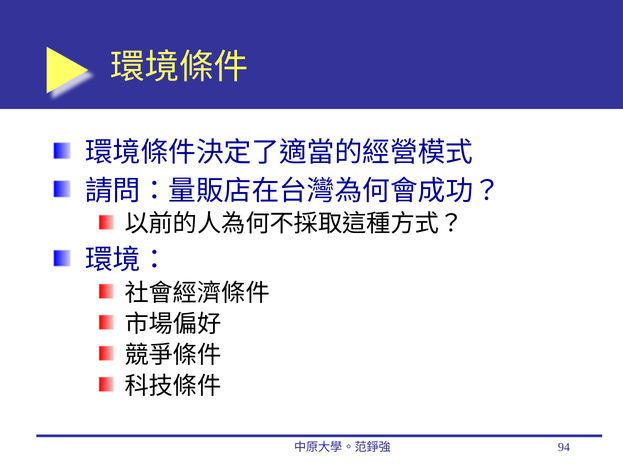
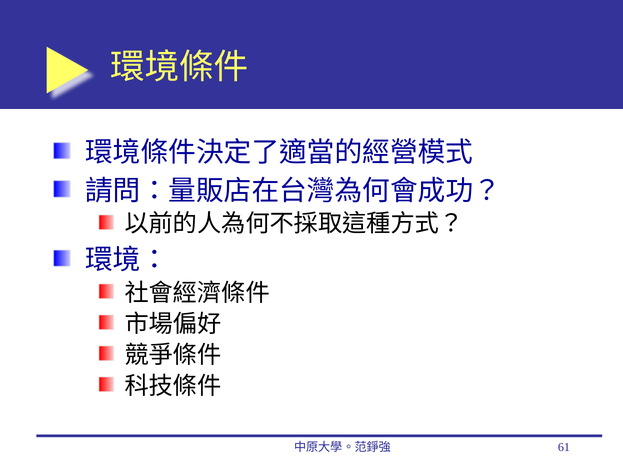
94: 94 -> 61
